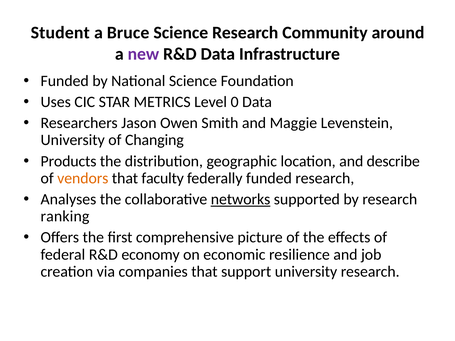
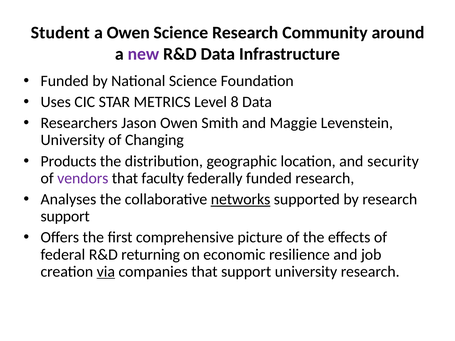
a Bruce: Bruce -> Owen
0: 0 -> 8
describe: describe -> security
vendors colour: orange -> purple
ranking at (65, 217): ranking -> support
economy: economy -> returning
via underline: none -> present
